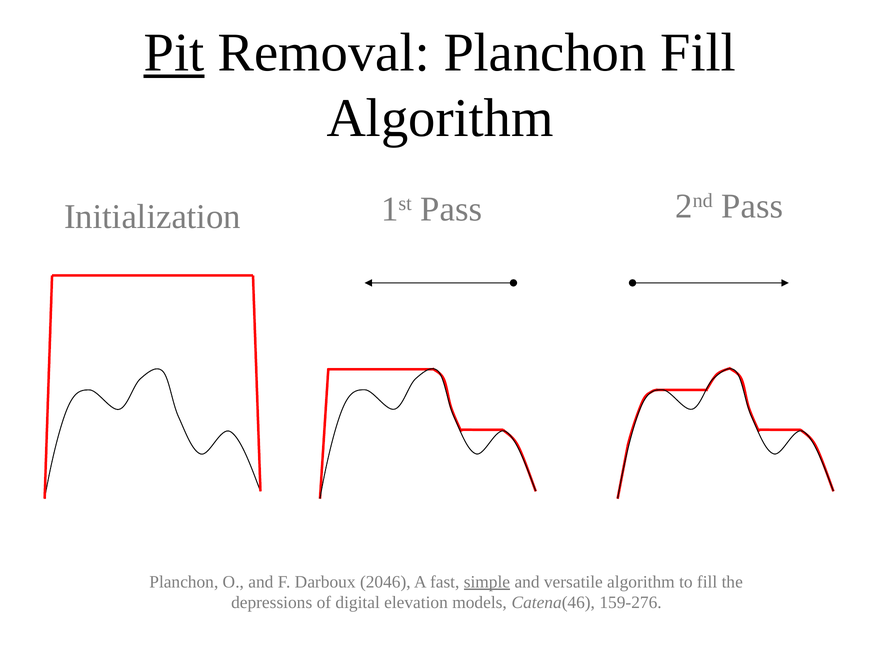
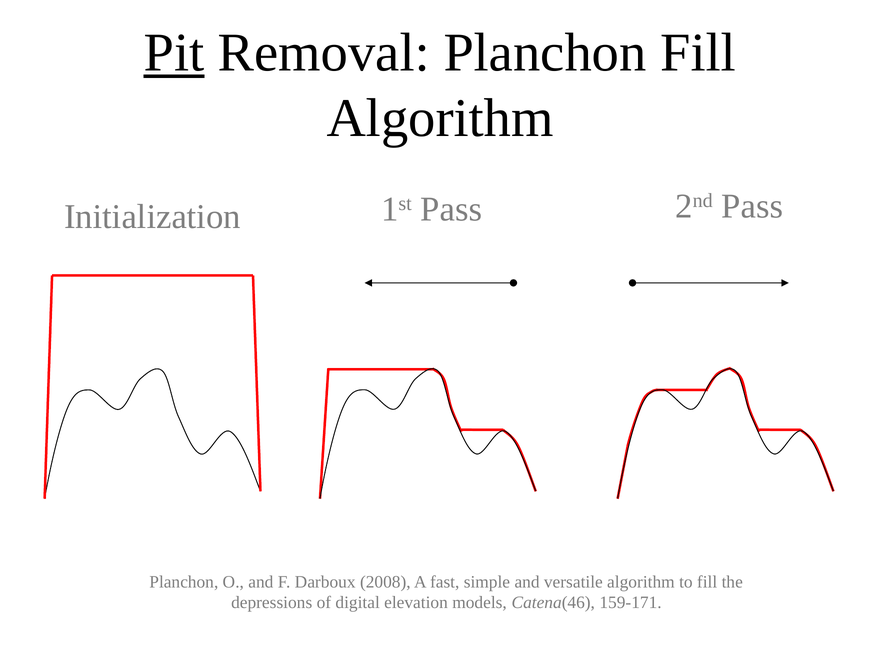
2046: 2046 -> 2008
simple underline: present -> none
159-276: 159-276 -> 159-171
